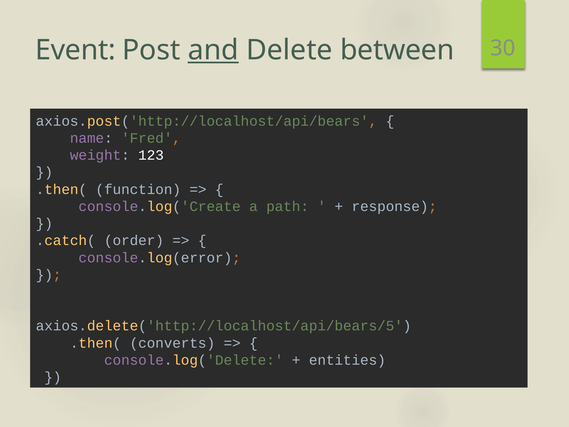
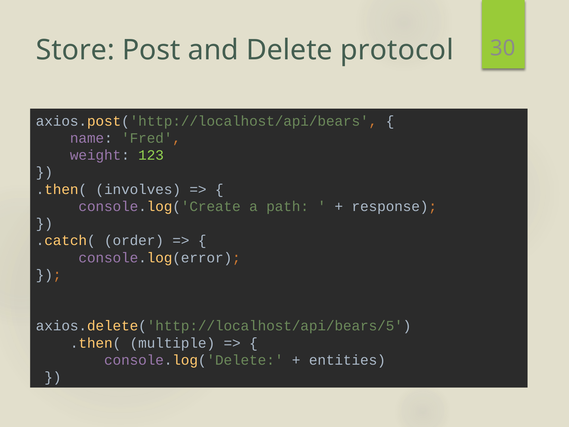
Event: Event -> Store
and underline: present -> none
between: between -> protocol
123 colour: white -> light green
function: function -> involves
converts: converts -> multiple
